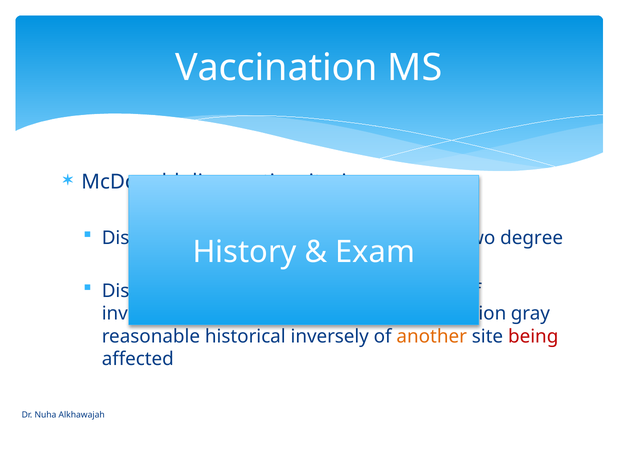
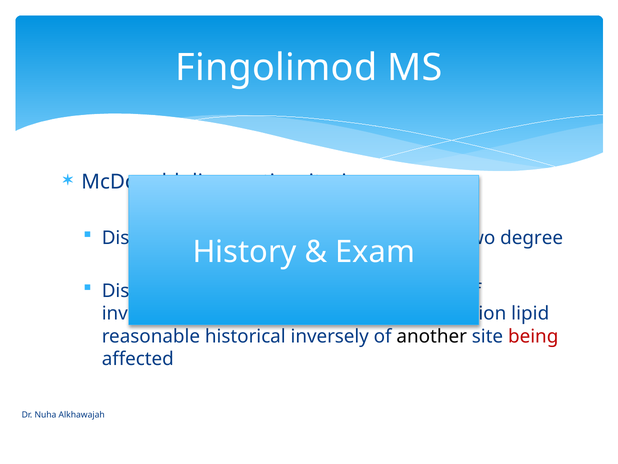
Vaccination: Vaccination -> Fingolimod
gray: gray -> lipid
another colour: orange -> black
